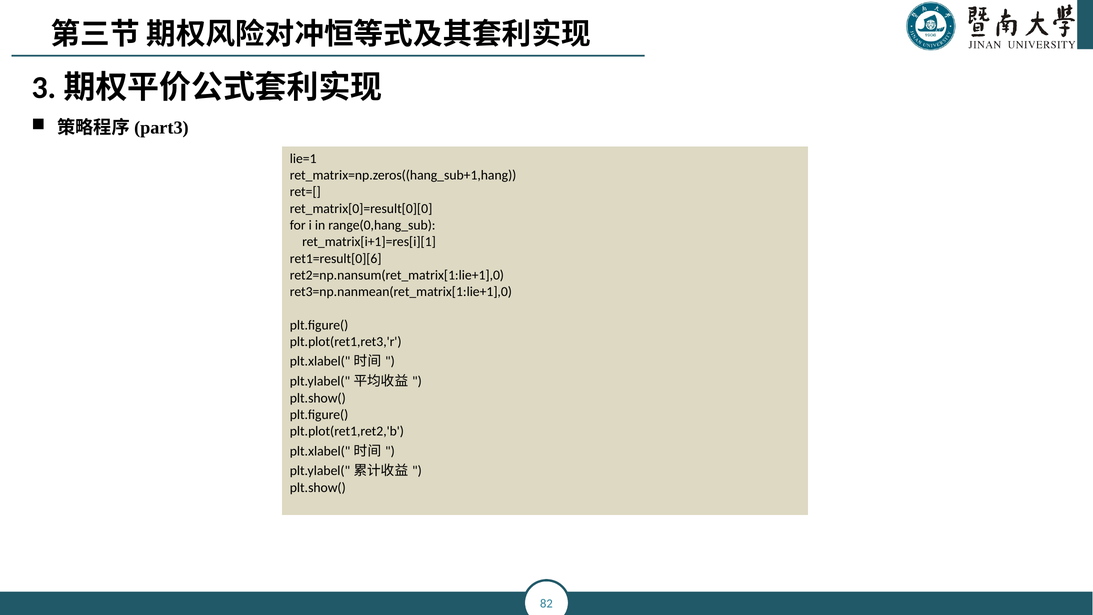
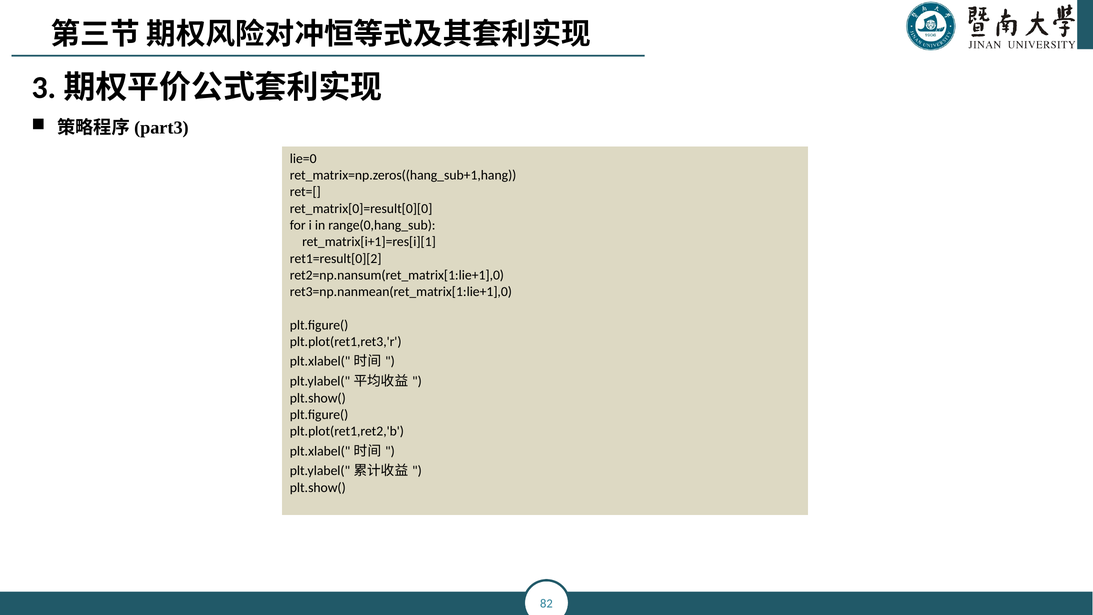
lie=1: lie=1 -> lie=0
ret1=result[0][6: ret1=result[0][6 -> ret1=result[0][2
